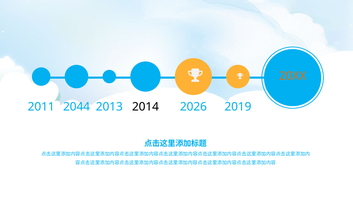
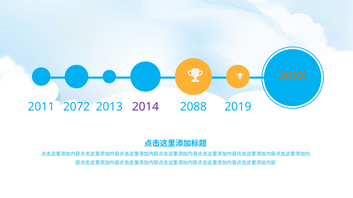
2044: 2044 -> 2072
2014 colour: black -> purple
2026: 2026 -> 2088
